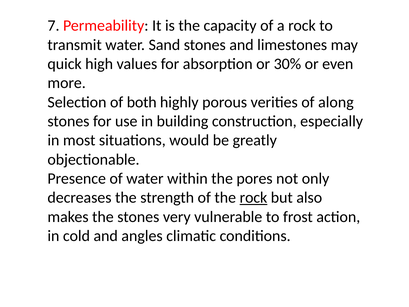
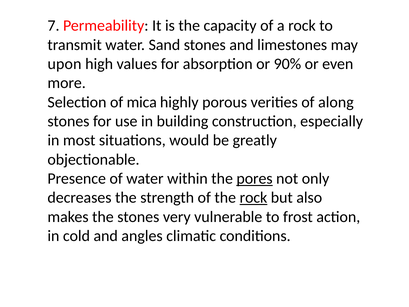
quick: quick -> upon
30%: 30% -> 90%
both: both -> mica
pores underline: none -> present
